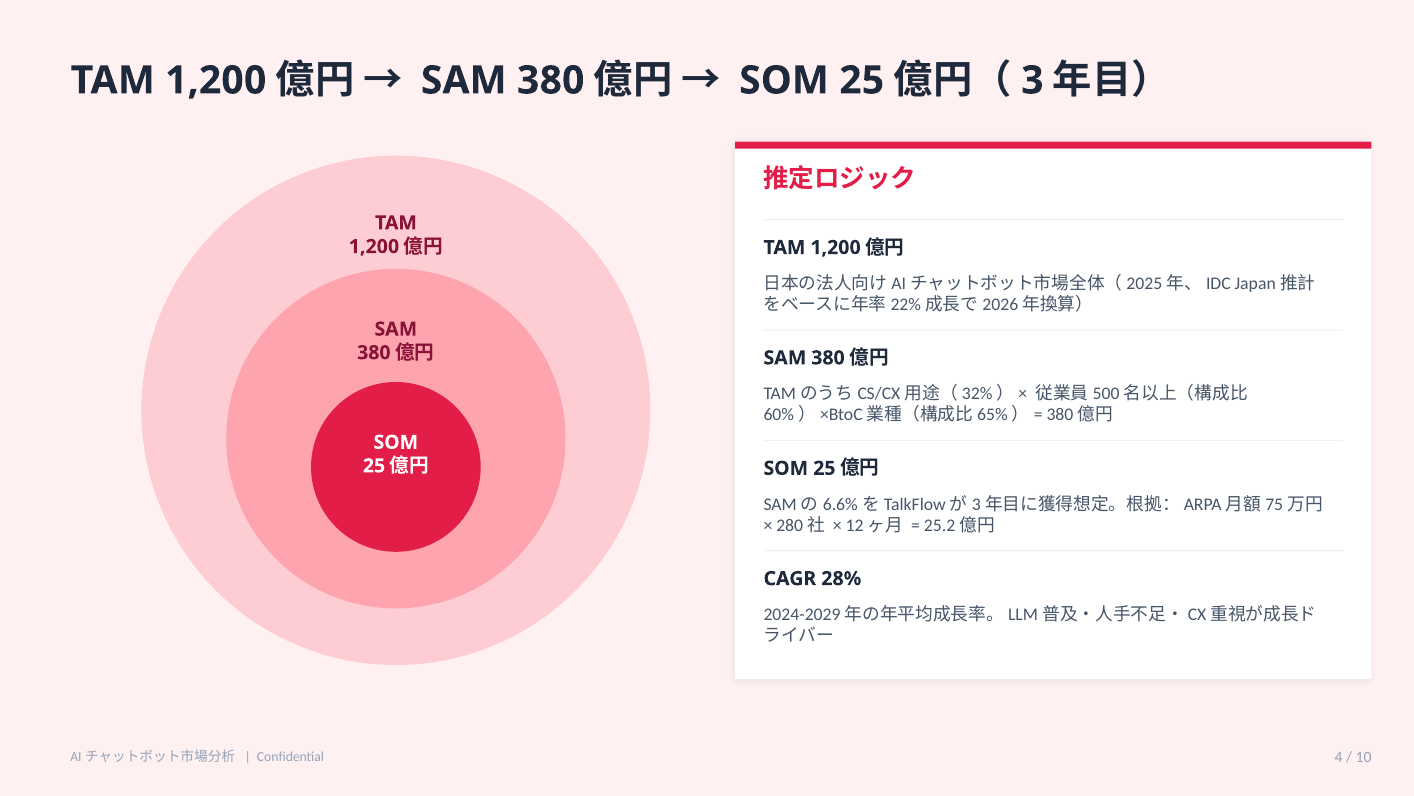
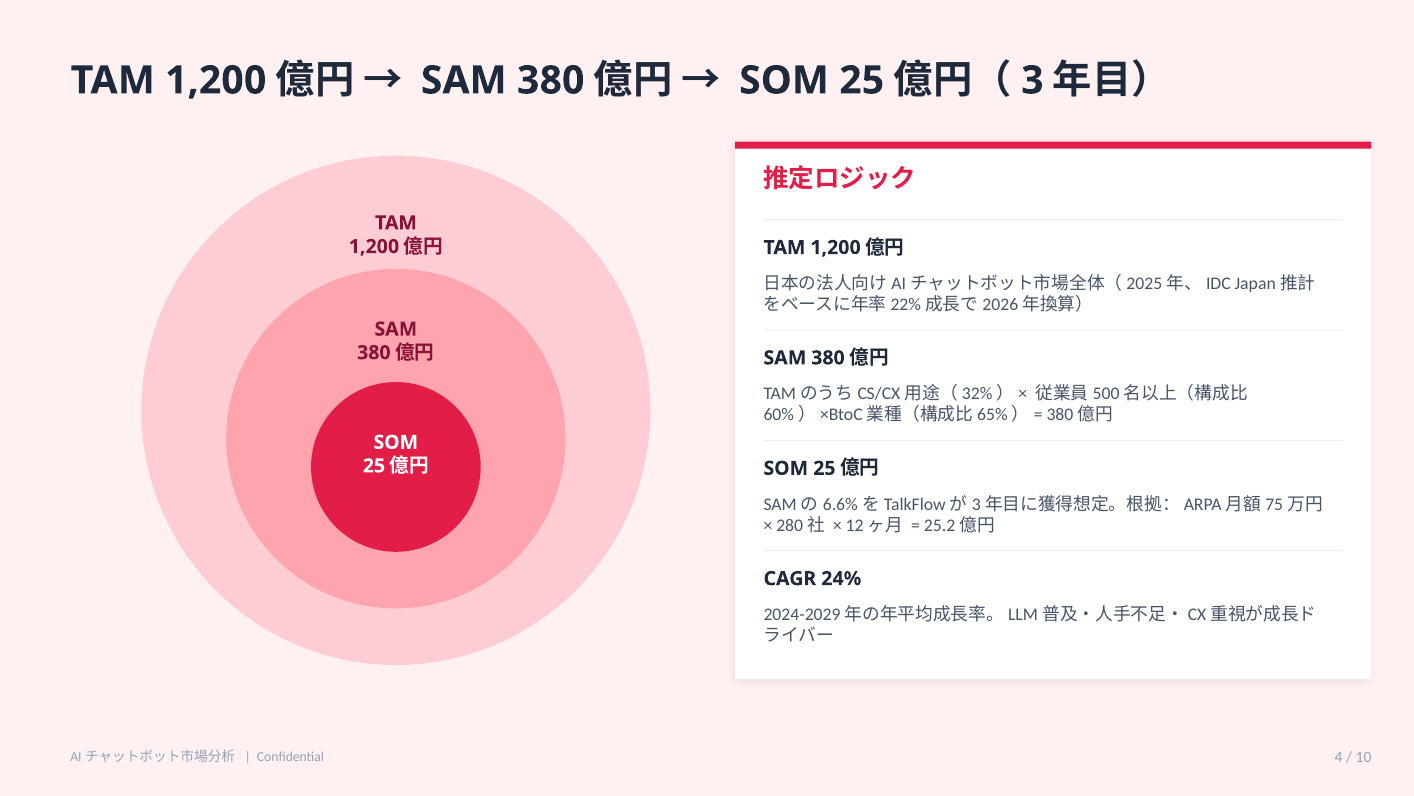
28%: 28% -> 24%
